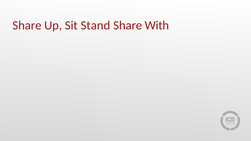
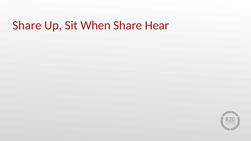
Stand: Stand -> When
With: With -> Hear
